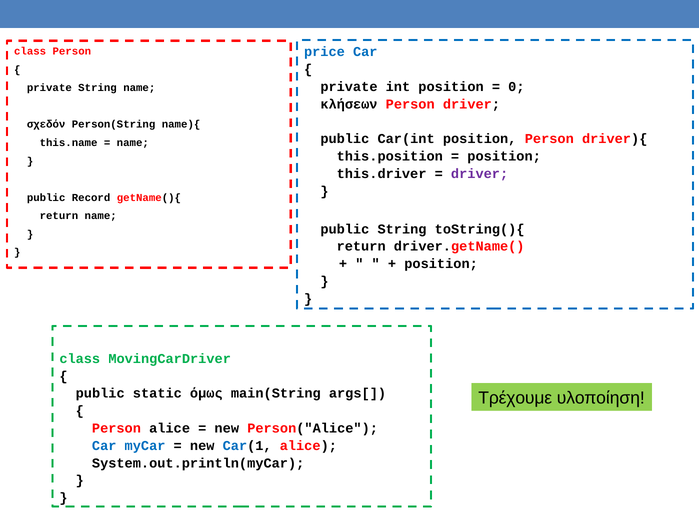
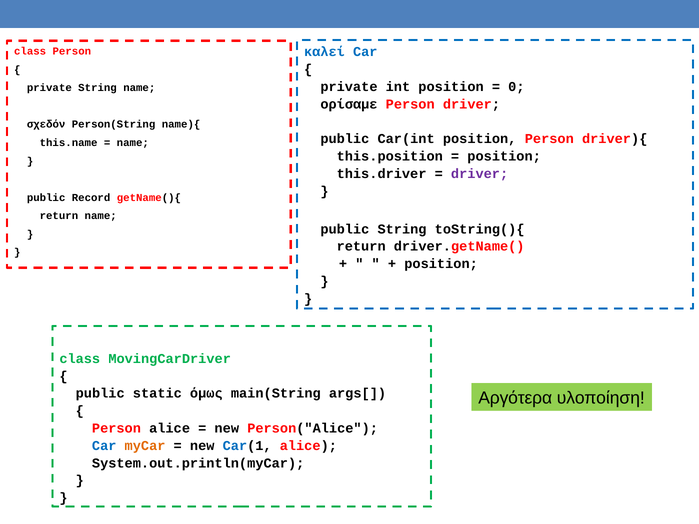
price: price -> καλεί
κλήσεων: κλήσεων -> ορίσαμε
Τρέχουμε: Τρέχουμε -> Αργότερα
myCar colour: blue -> orange
